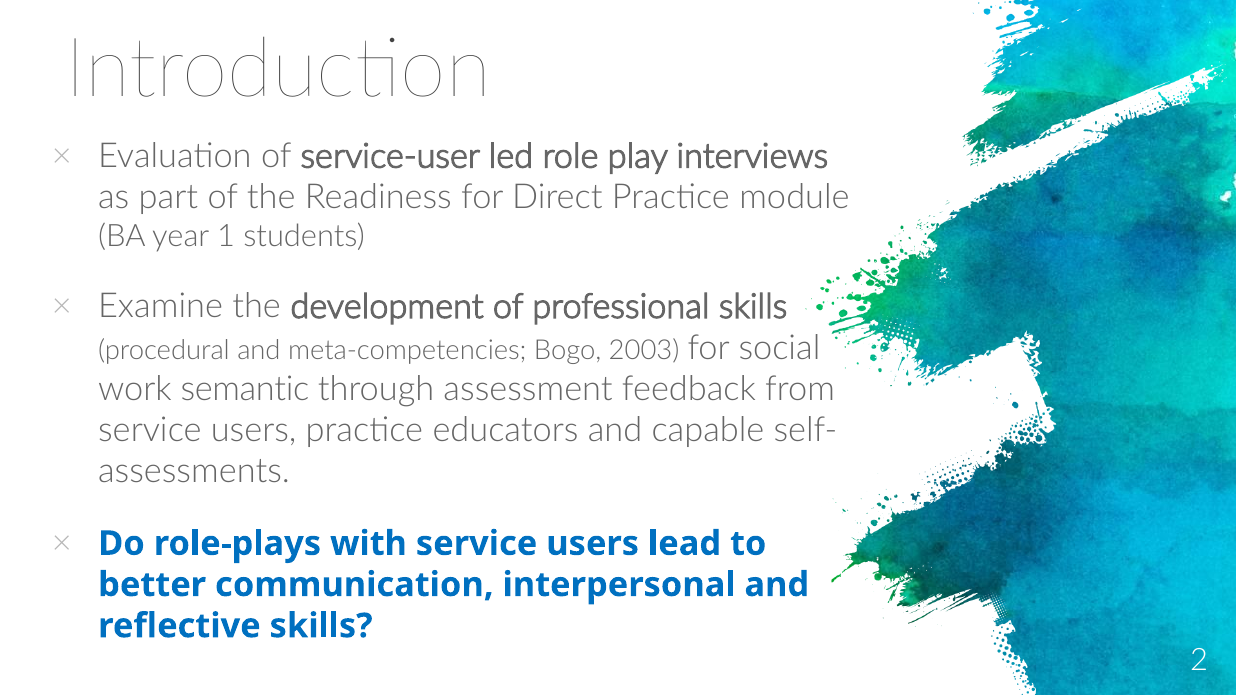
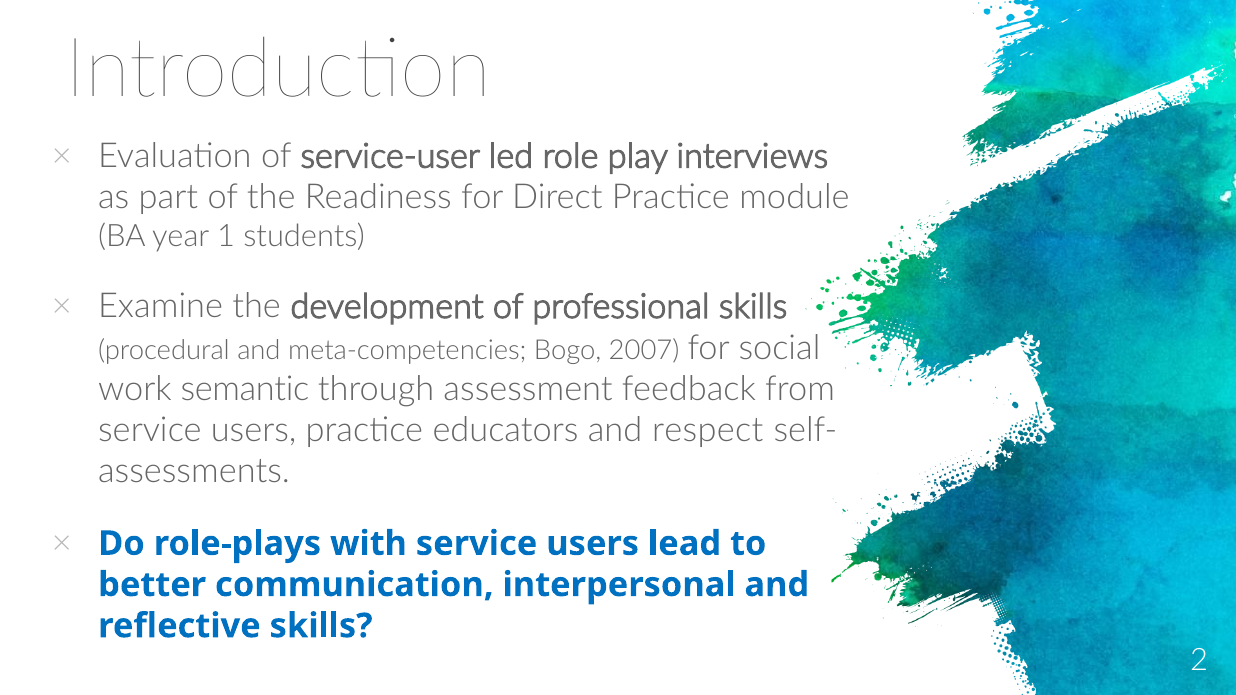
2003: 2003 -> 2007
capable: capable -> respect
